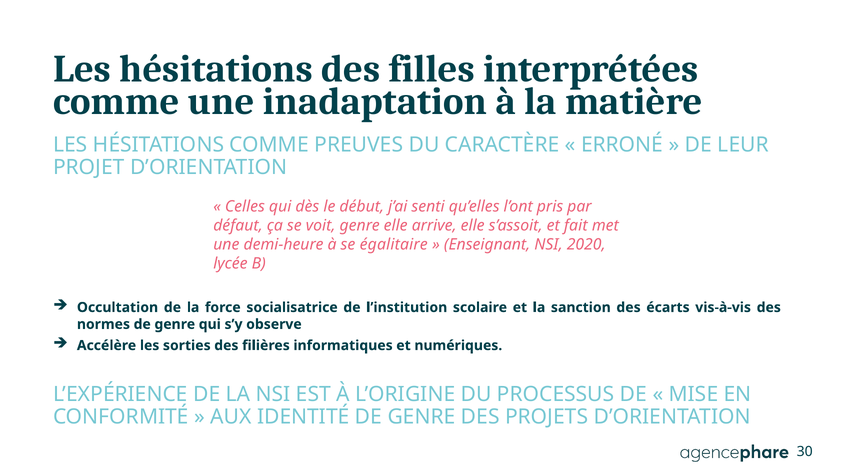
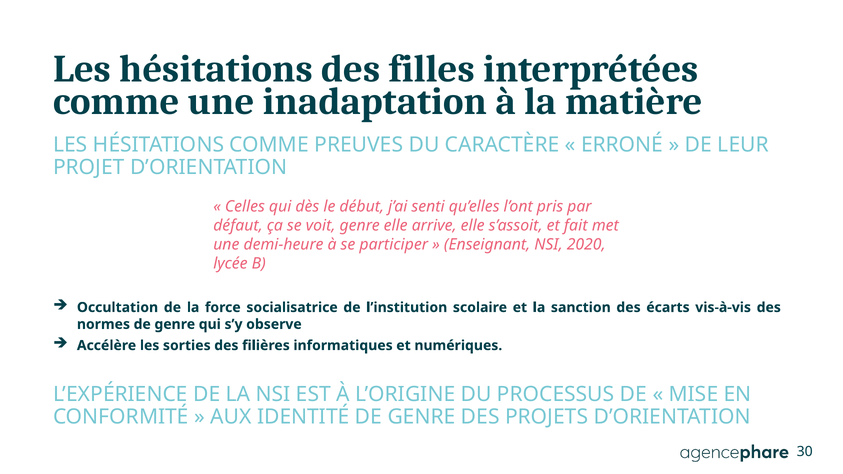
égalitaire: égalitaire -> participer
